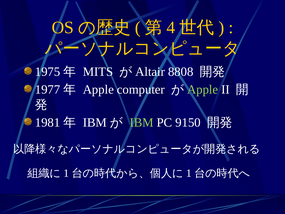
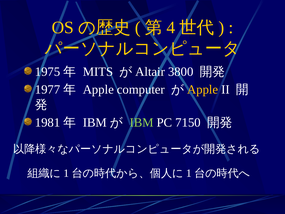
8808: 8808 -> 3800
Apple at (203, 89) colour: light green -> yellow
9150: 9150 -> 7150
